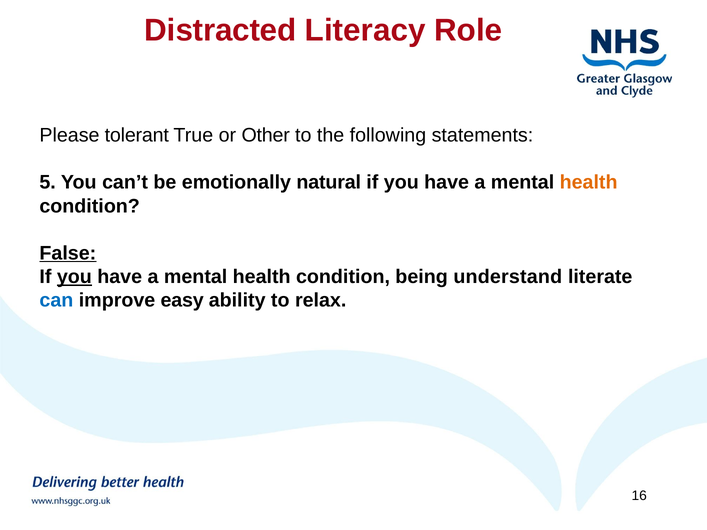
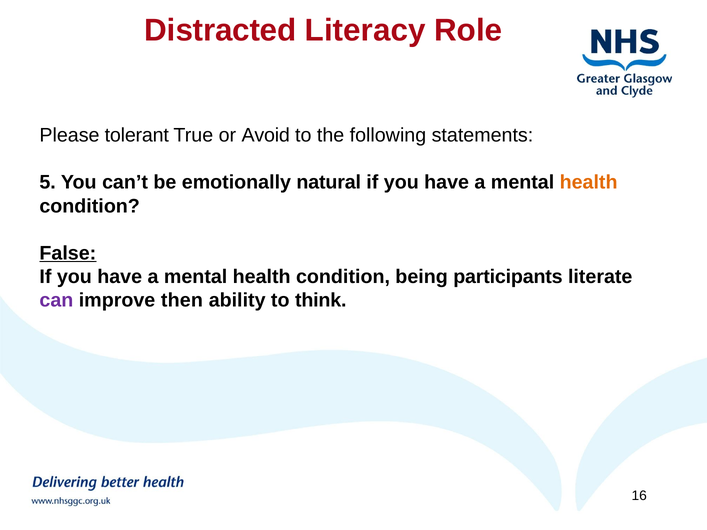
Other: Other -> Avoid
you at (74, 277) underline: present -> none
understand: understand -> participants
can colour: blue -> purple
easy: easy -> then
relax: relax -> think
